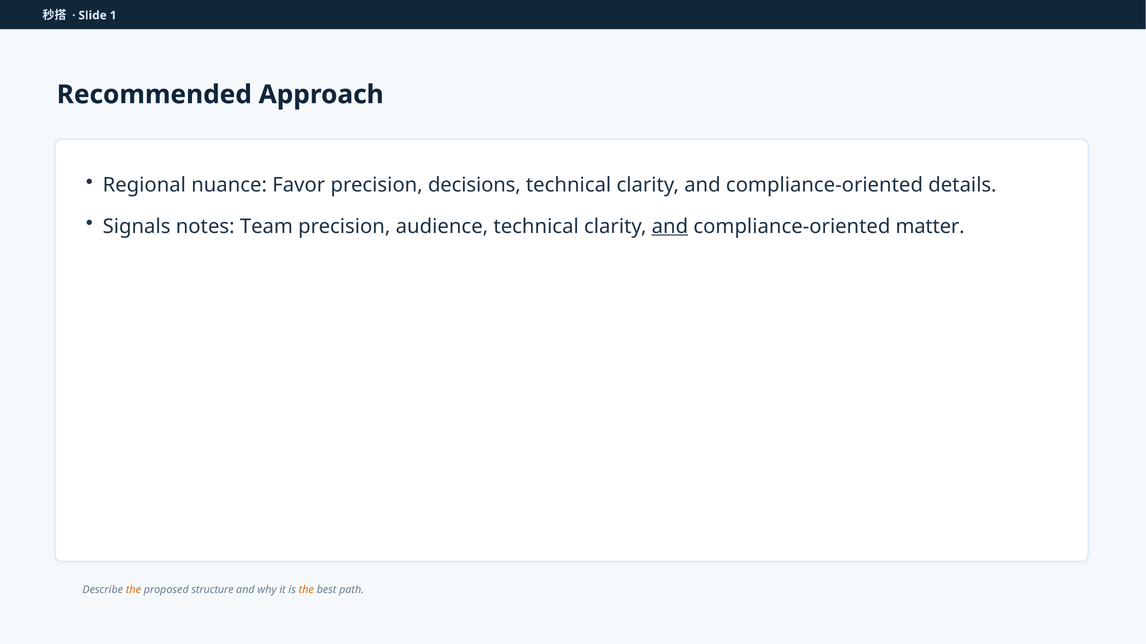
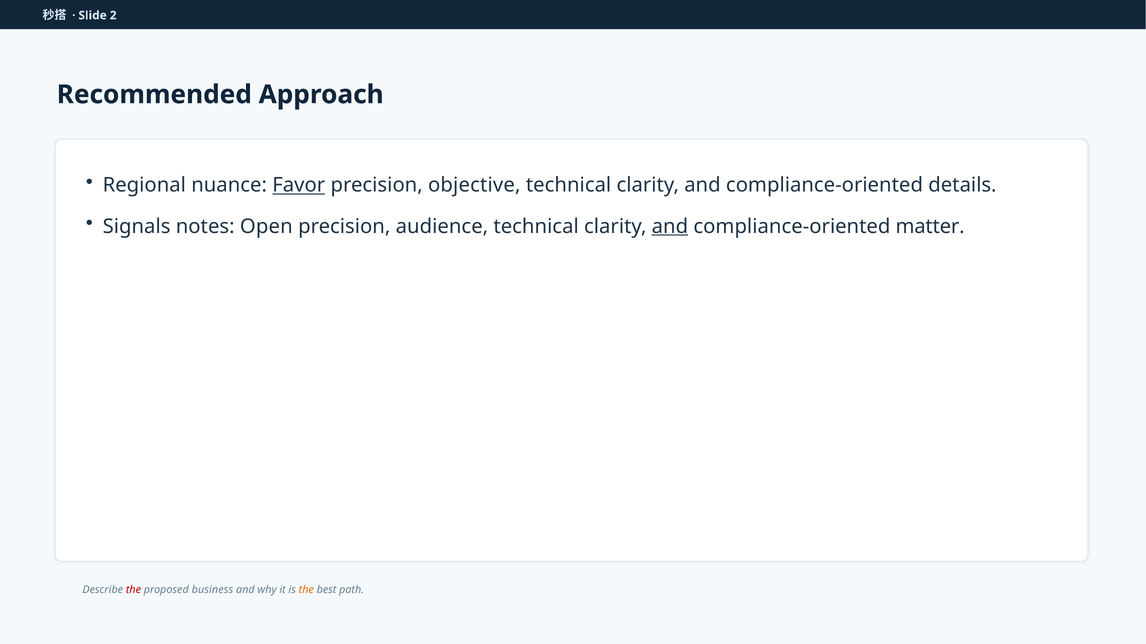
1: 1 -> 2
Favor underline: none -> present
decisions: decisions -> objective
Team: Team -> Open
the at (133, 590) colour: orange -> red
structure: structure -> business
